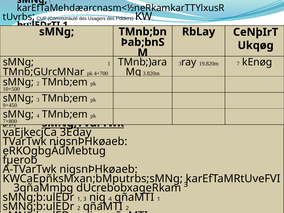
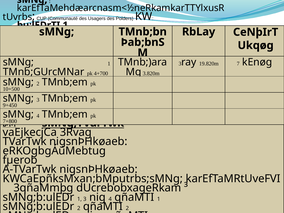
3Eday: 3Eday -> 3Rvag
